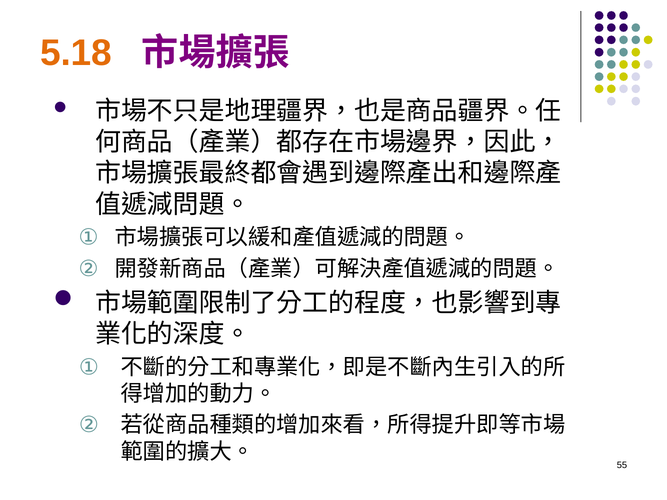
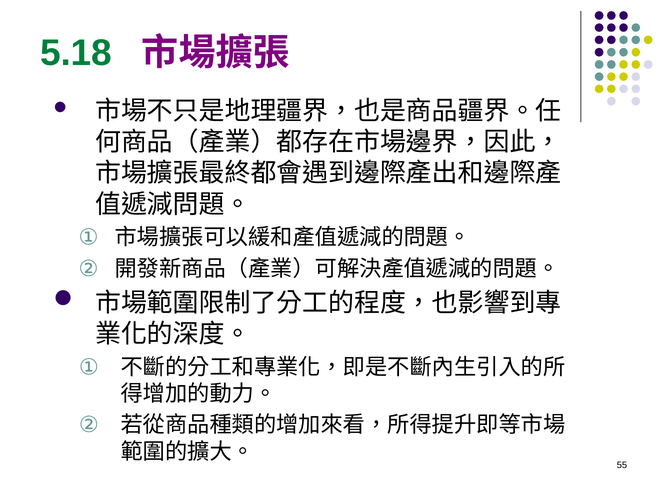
5.18 colour: orange -> green
